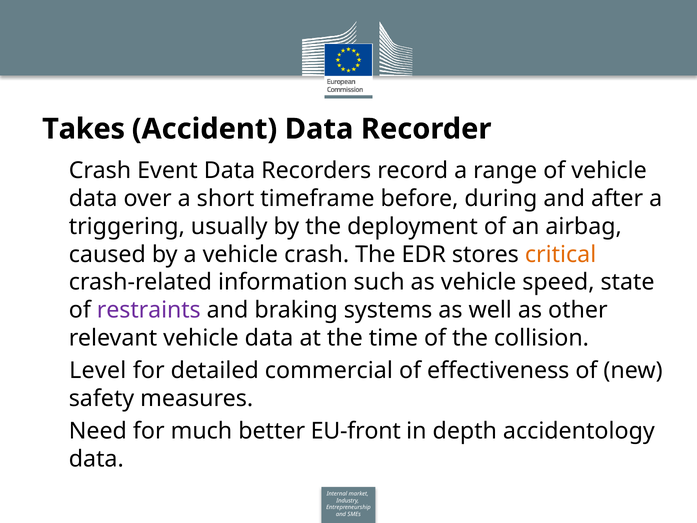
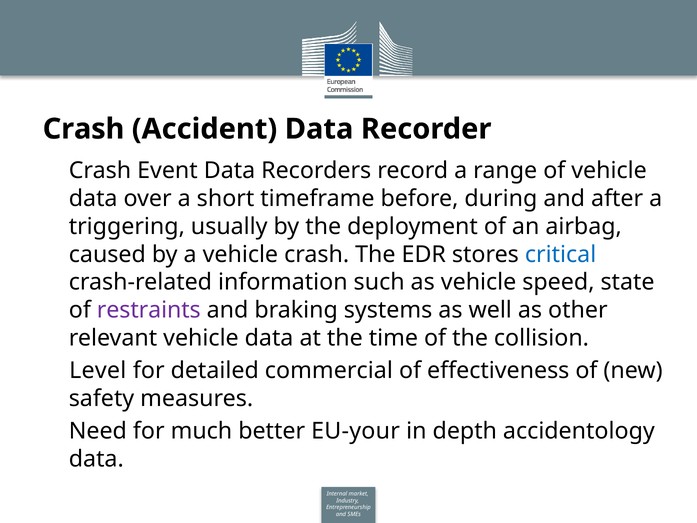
Takes at (84, 129): Takes -> Crash
critical colour: orange -> blue
EU-front: EU-front -> EU-your
